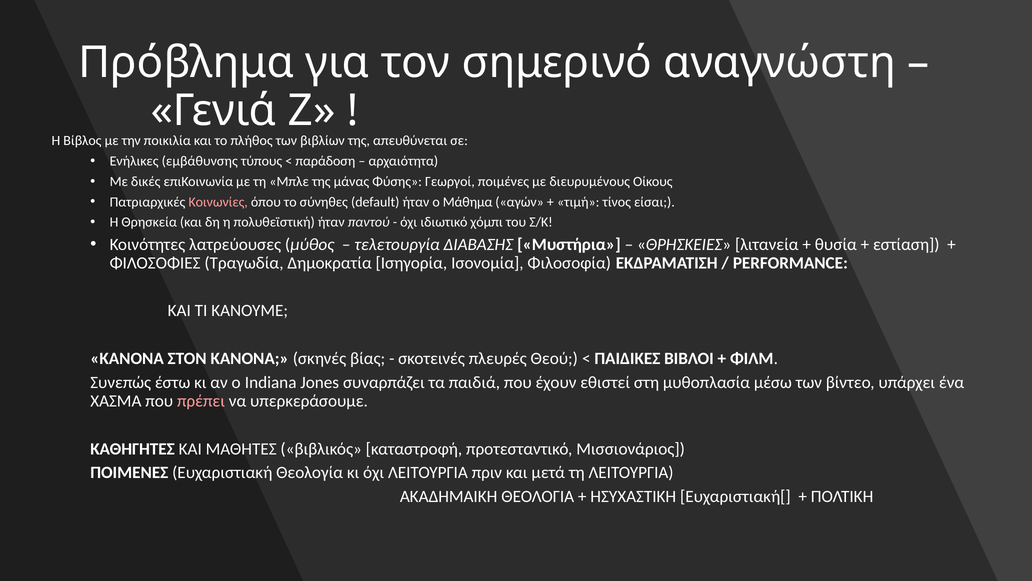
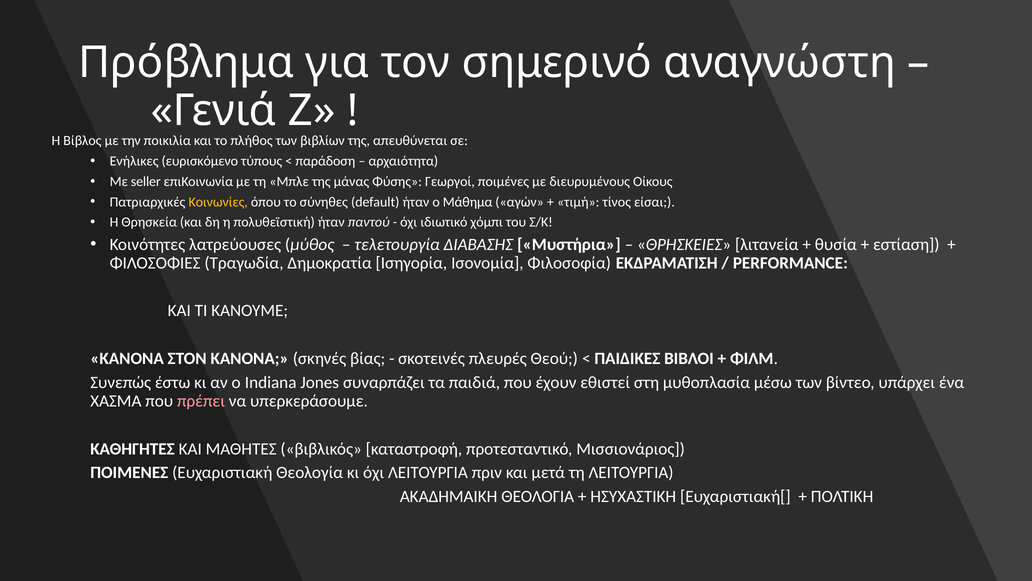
εμβάθυνσης: εμβάθυνσης -> ευρισκόμενο
δικές: δικές -> seller
Κοινωνίες colour: pink -> yellow
